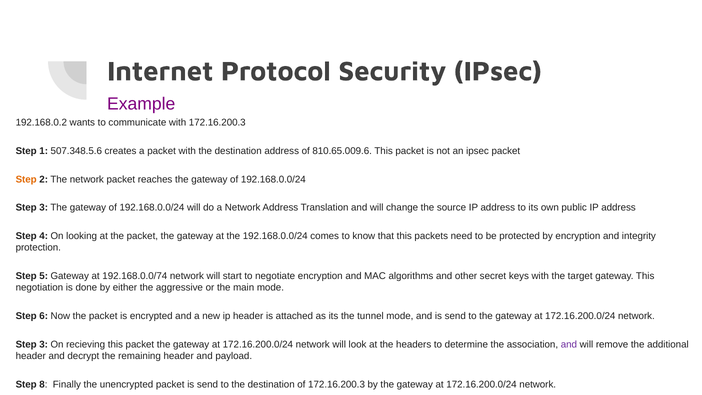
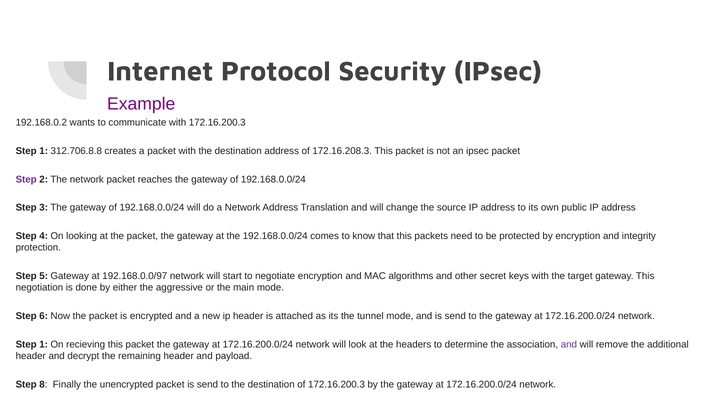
507.348.5.6: 507.348.5.6 -> 312.706.8.8
810.65.009.6: 810.65.009.6 -> 172.16.208.3
Step at (26, 179) colour: orange -> purple
192.168.0.0/74: 192.168.0.0/74 -> 192.168.0.0/97
3 at (44, 344): 3 -> 1
